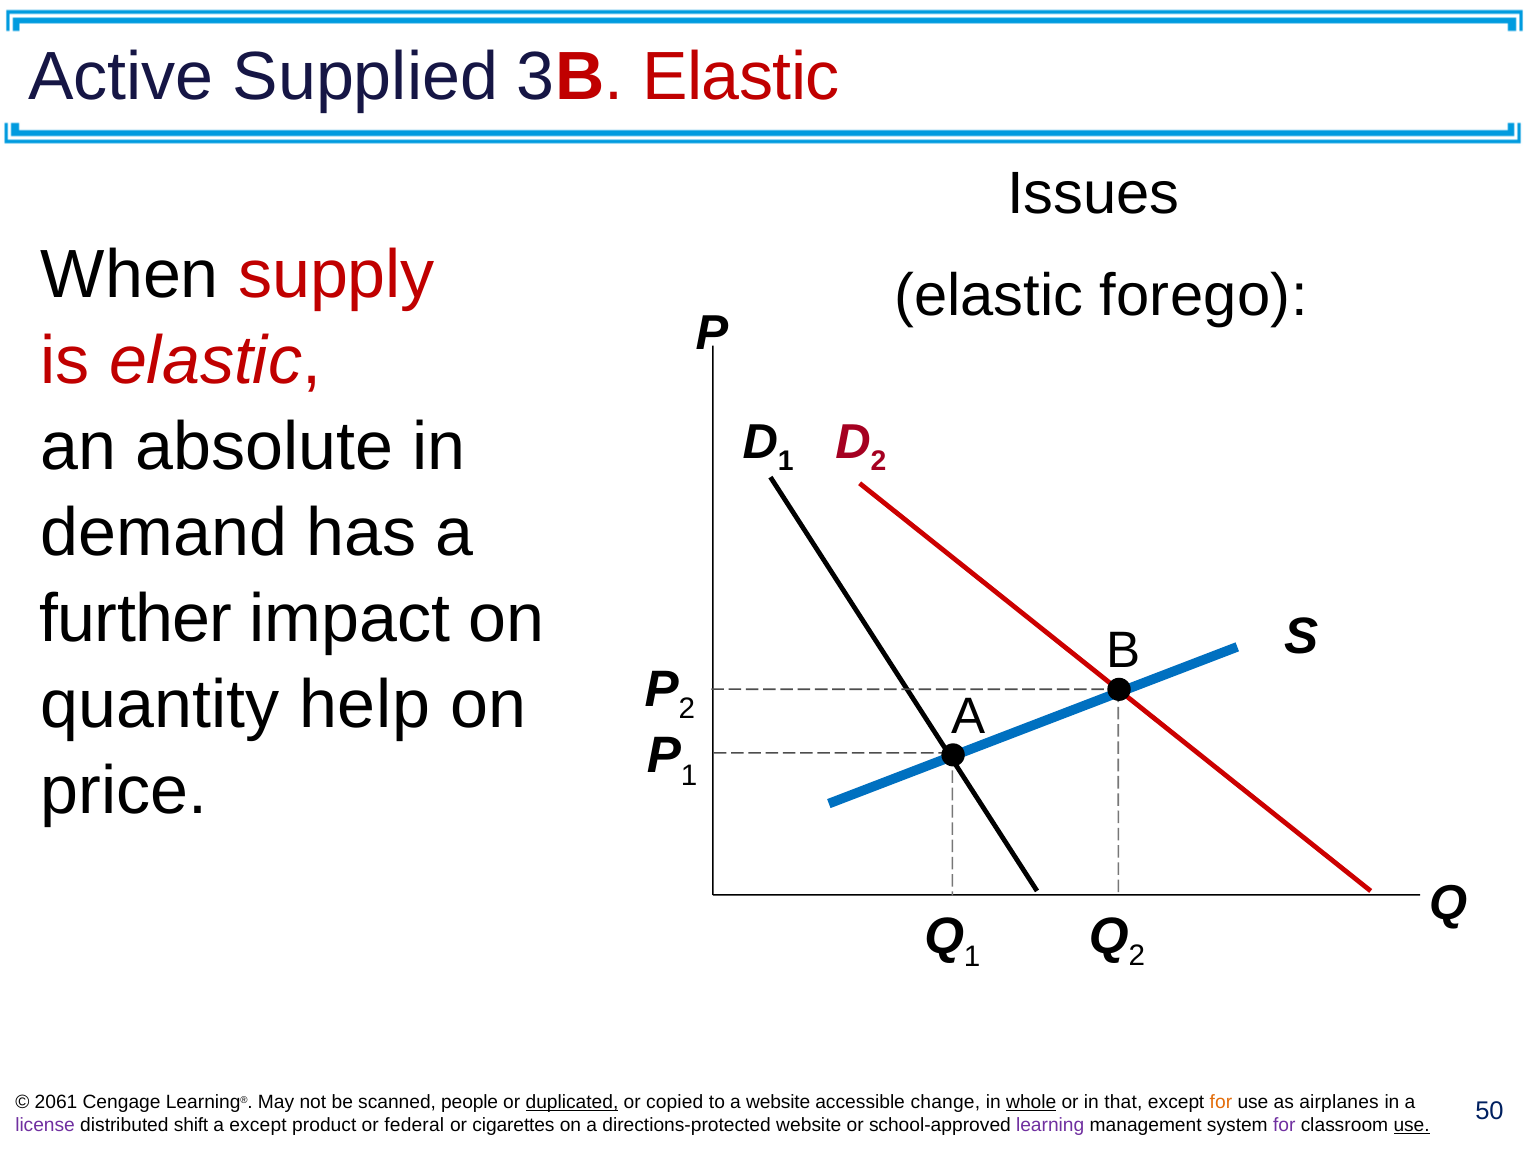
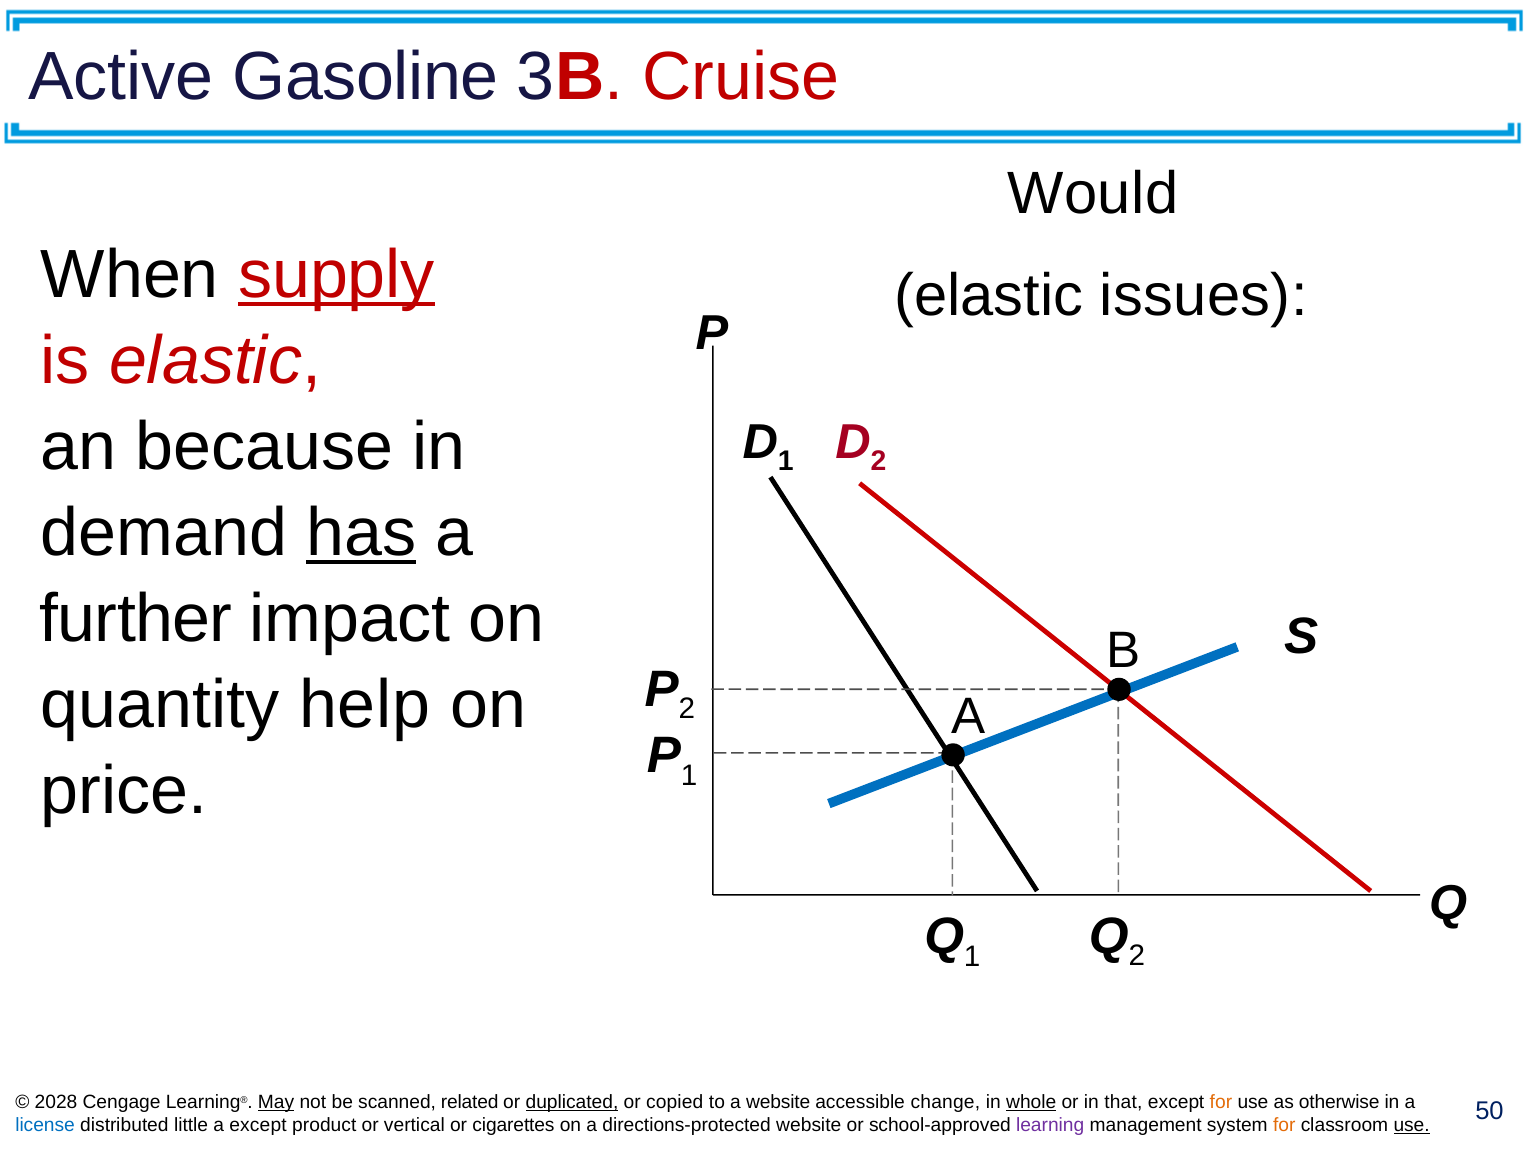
Supplied: Supplied -> Gasoline
3B Elastic: Elastic -> Cruise
Issues: Issues -> Would
supply underline: none -> present
forego: forego -> issues
absolute: absolute -> because
has underline: none -> present
2061: 2061 -> 2028
May underline: none -> present
people: people -> related
airplanes: airplanes -> otherwise
license colour: purple -> blue
shift: shift -> little
federal: federal -> vertical
for at (1284, 1125) colour: purple -> orange
